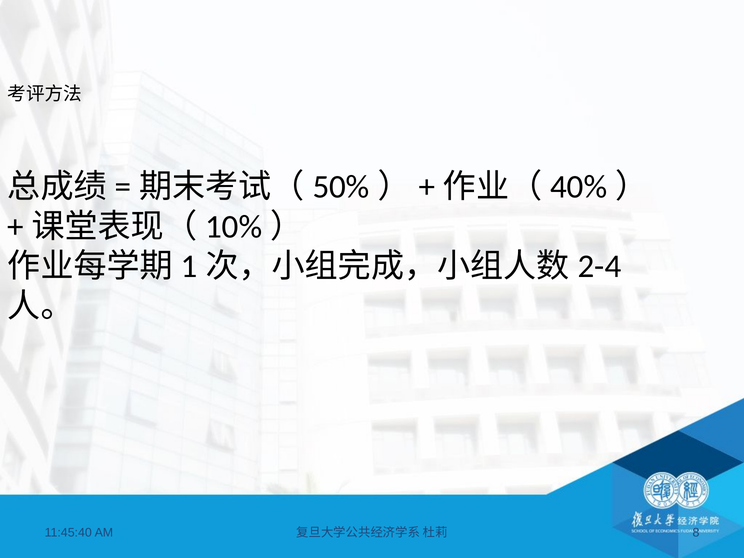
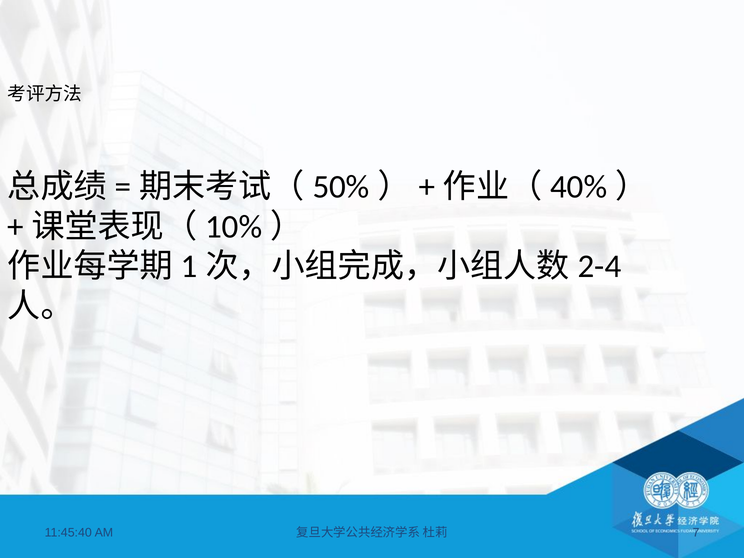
8: 8 -> 7
